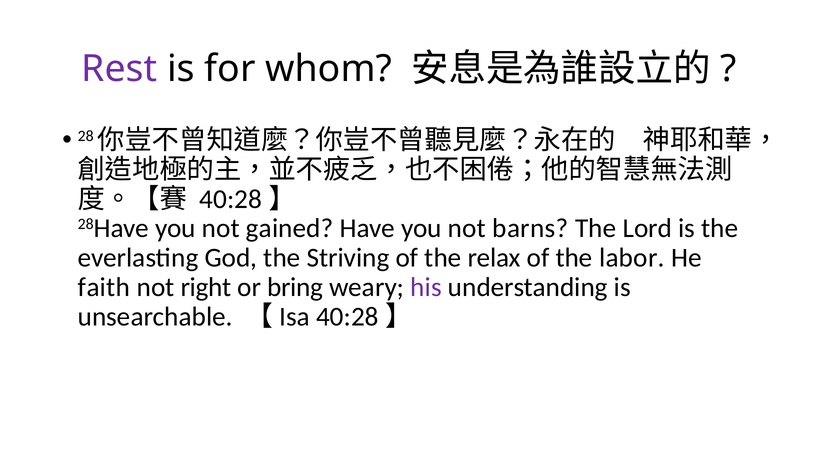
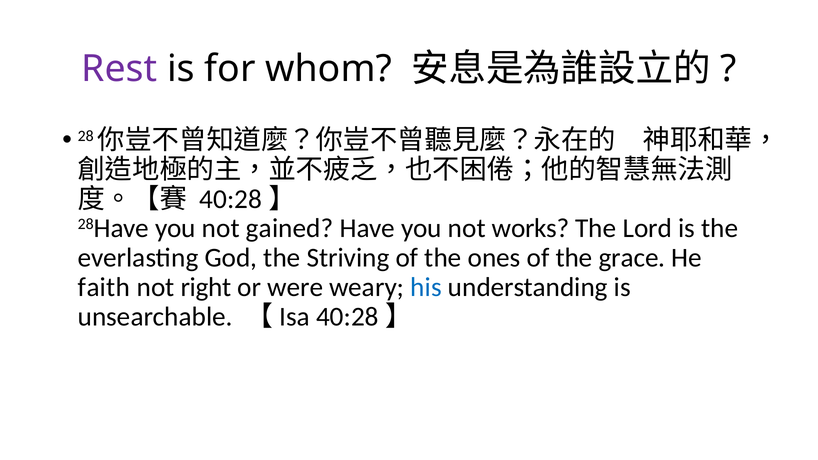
barns: barns -> works
relax: relax -> ones
labor: labor -> grace
bring: bring -> were
his colour: purple -> blue
